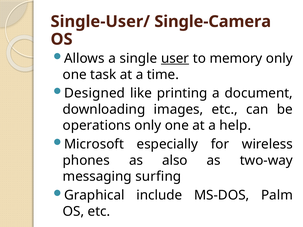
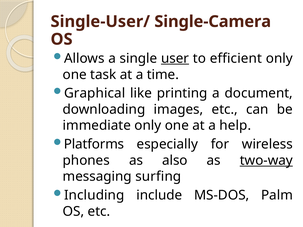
memory: memory -> efficient
Designed: Designed -> Graphical
operations: operations -> immediate
Microsoft: Microsoft -> Platforms
two-way underline: none -> present
Graphical: Graphical -> Including
